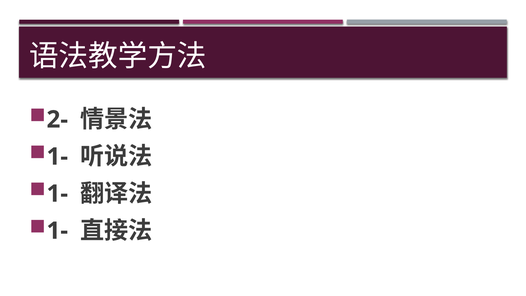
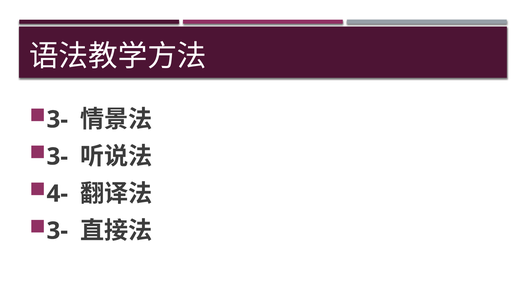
2- at (57, 119): 2- -> 3-
1- at (57, 157): 1- -> 3-
1- at (57, 194): 1- -> 4-
1- at (57, 231): 1- -> 3-
